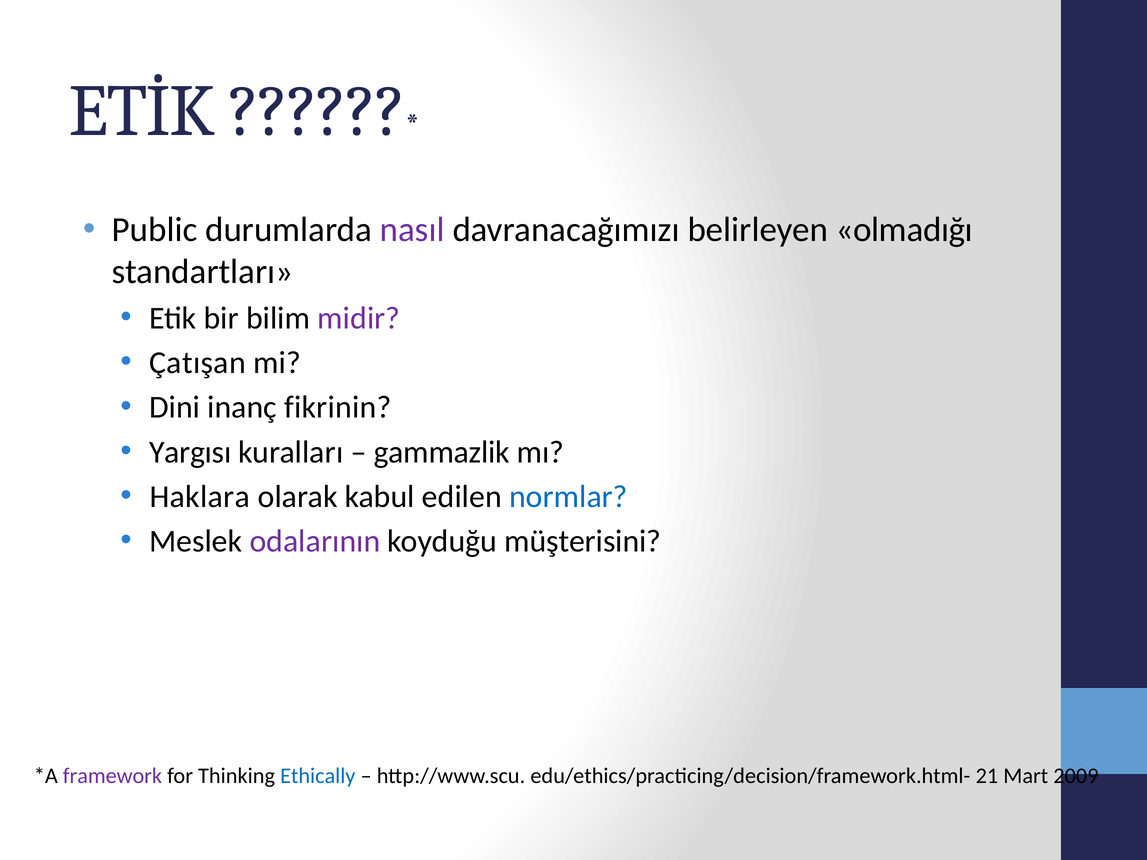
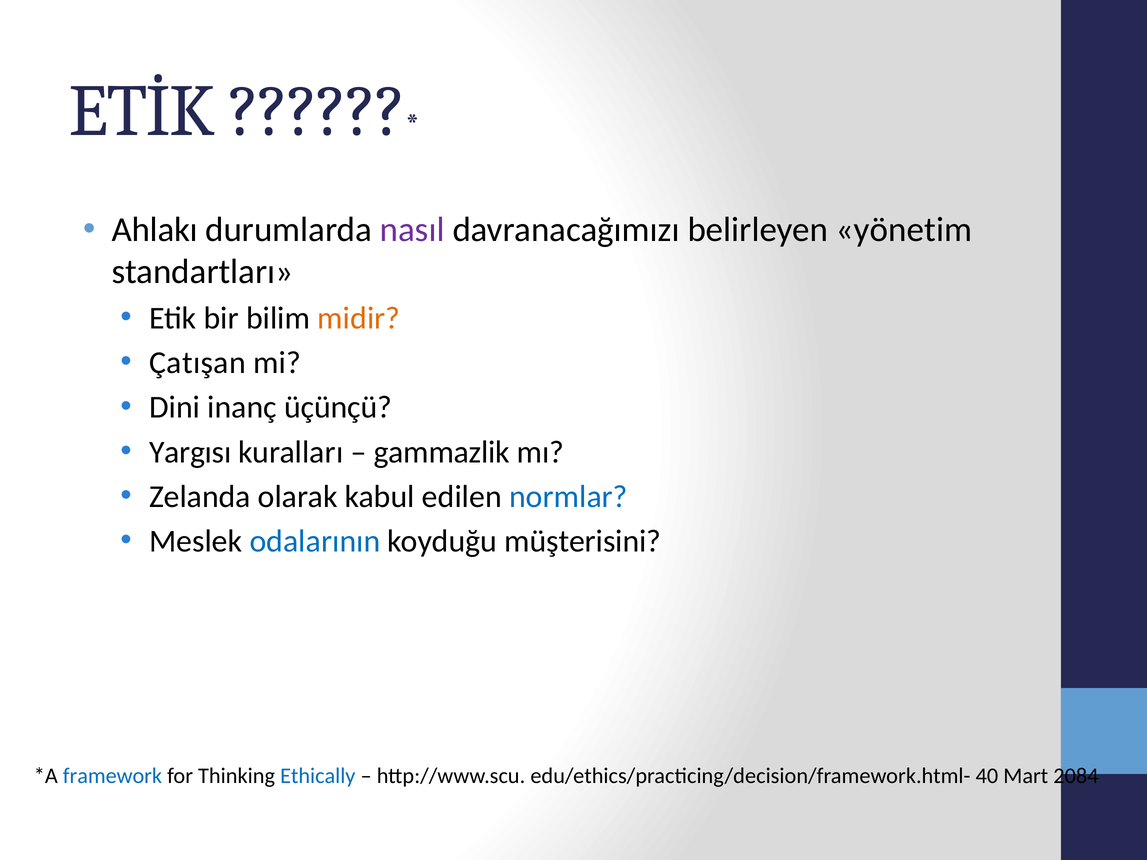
Public: Public -> Ahlakı
olmadığı: olmadığı -> yönetim
midir colour: purple -> orange
fikrinin: fikrinin -> üçünçü
Haklara: Haklara -> Zelanda
odalarının colour: purple -> blue
framework colour: purple -> blue
21: 21 -> 40
2009: 2009 -> 2084
